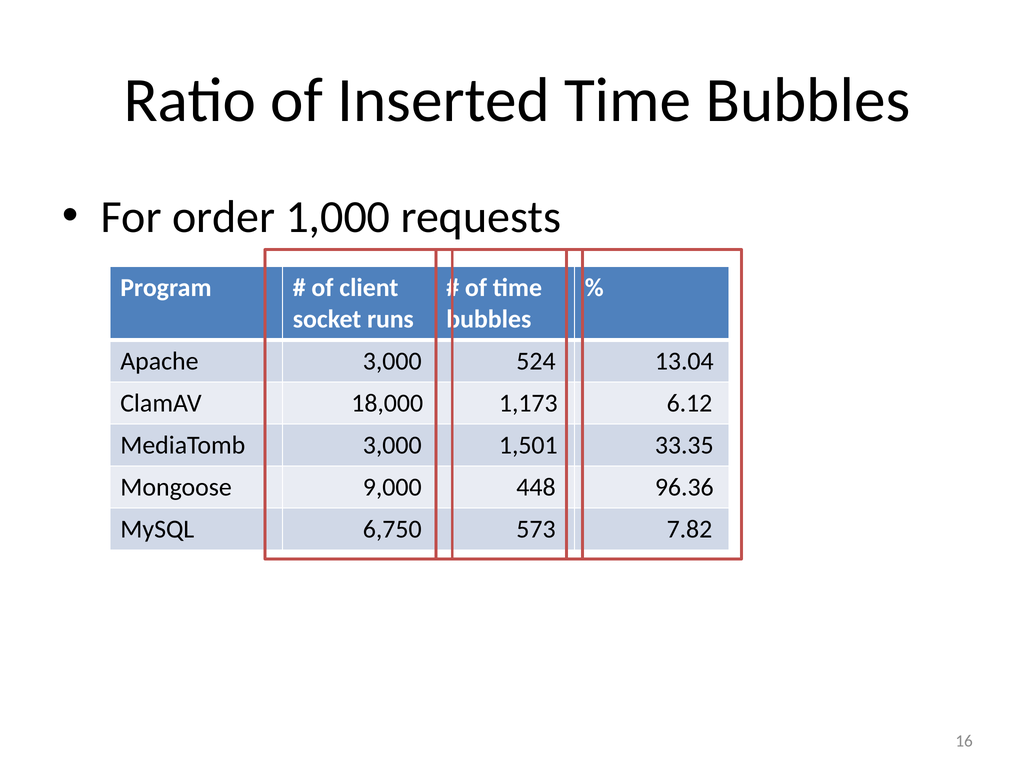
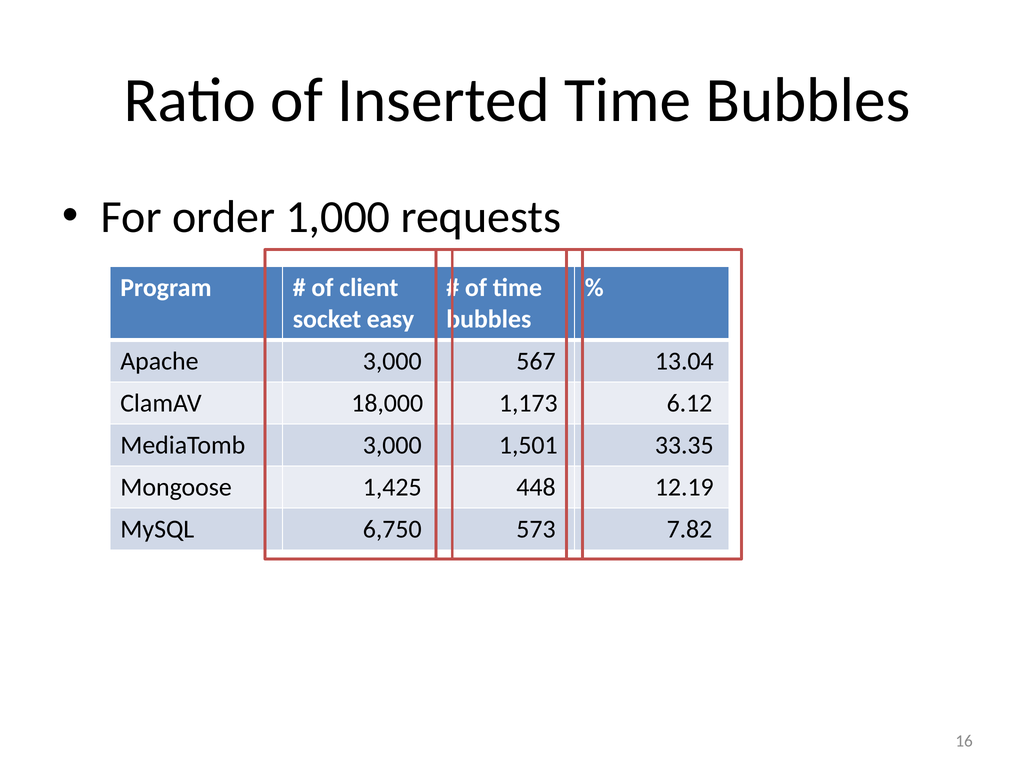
runs: runs -> easy
524: 524 -> 567
9,000: 9,000 -> 1,425
96.36: 96.36 -> 12.19
